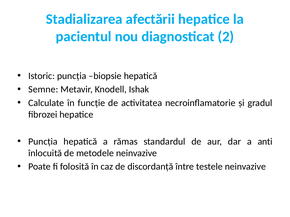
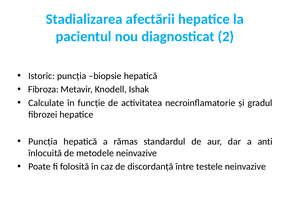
Semne: Semne -> Fibroza
